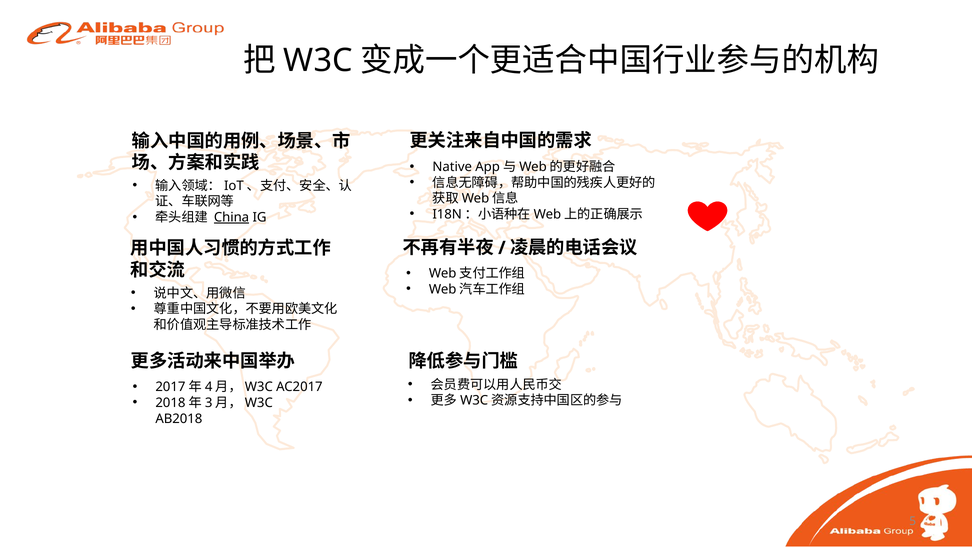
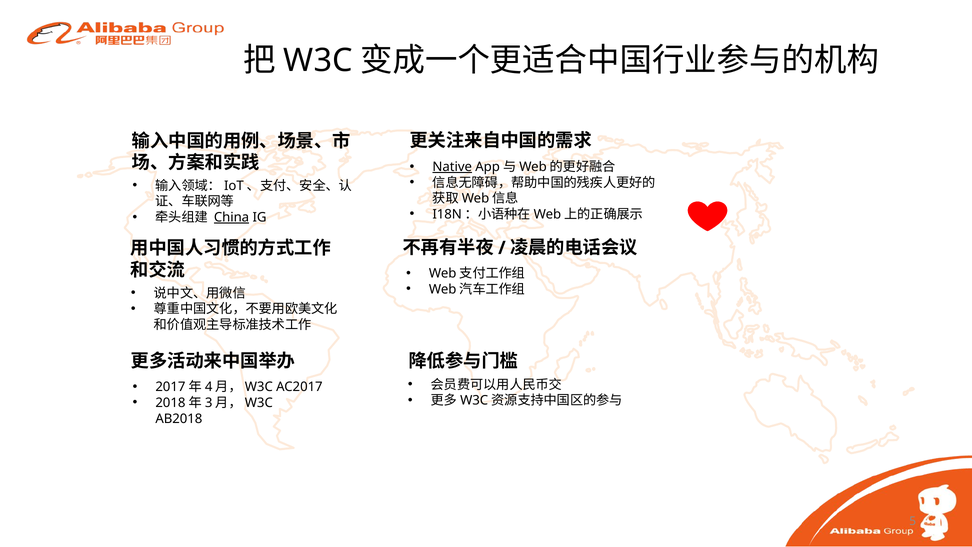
Native underline: none -> present
